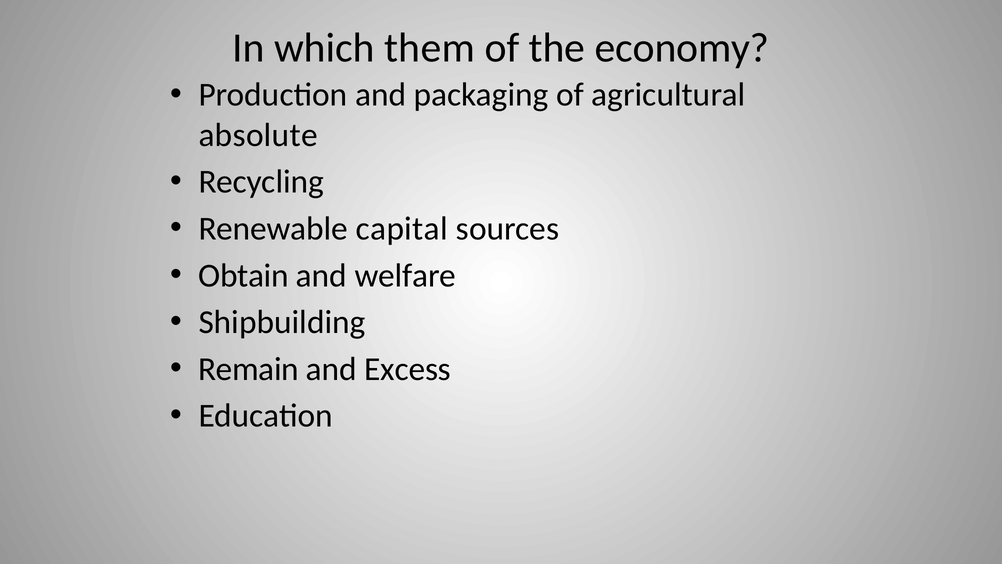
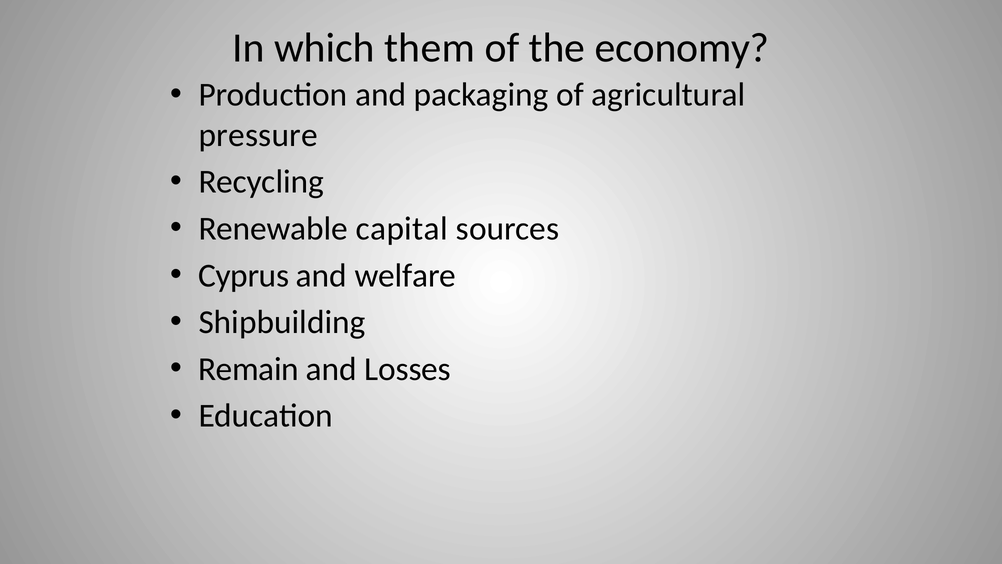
absolute: absolute -> pressure
Obtain: Obtain -> Cyprus
Excess: Excess -> Losses
